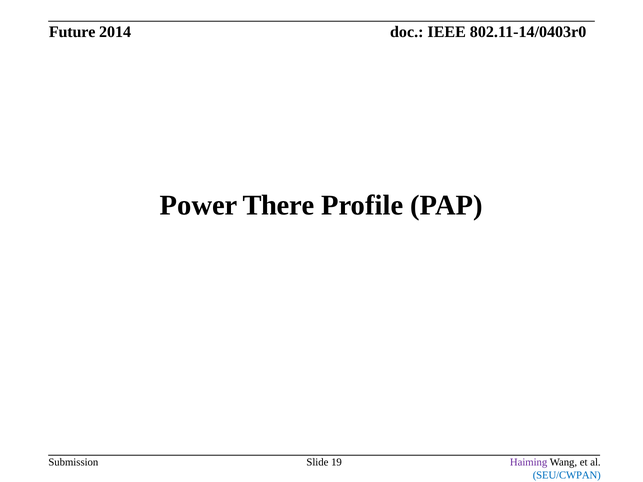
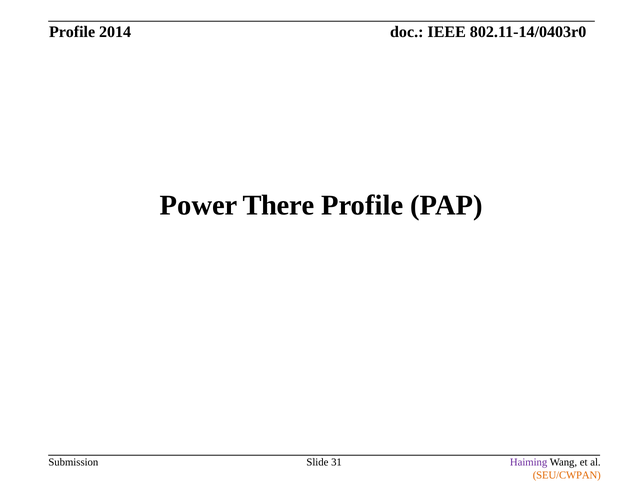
Future at (72, 32): Future -> Profile
19: 19 -> 31
SEU/CWPAN colour: blue -> orange
